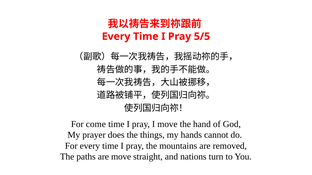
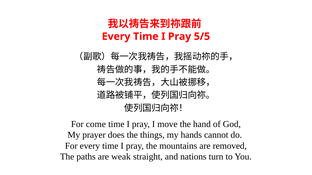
are move: move -> weak
